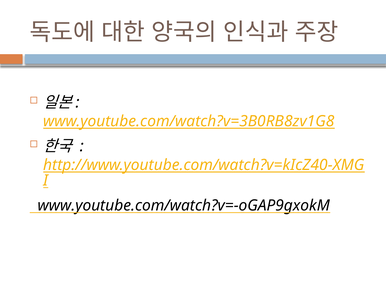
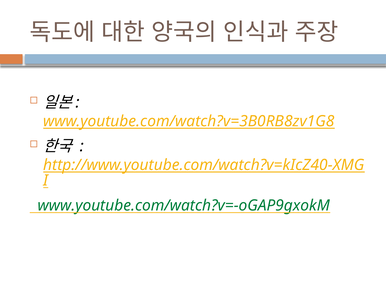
www.youtube.com/watch?v=-oGAP9gxokM colour: black -> green
